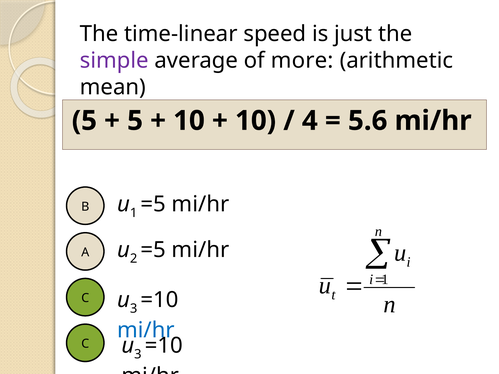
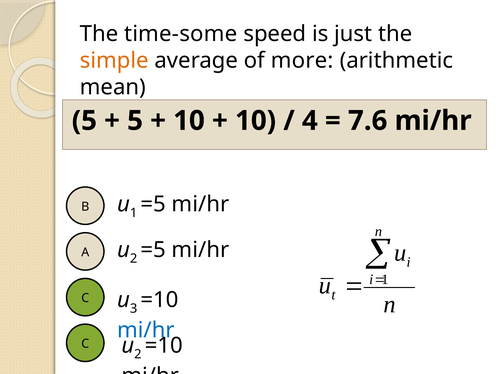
time-linear: time-linear -> time-some
simple colour: purple -> orange
5.6: 5.6 -> 7.6
3 at (138, 354): 3 -> 2
